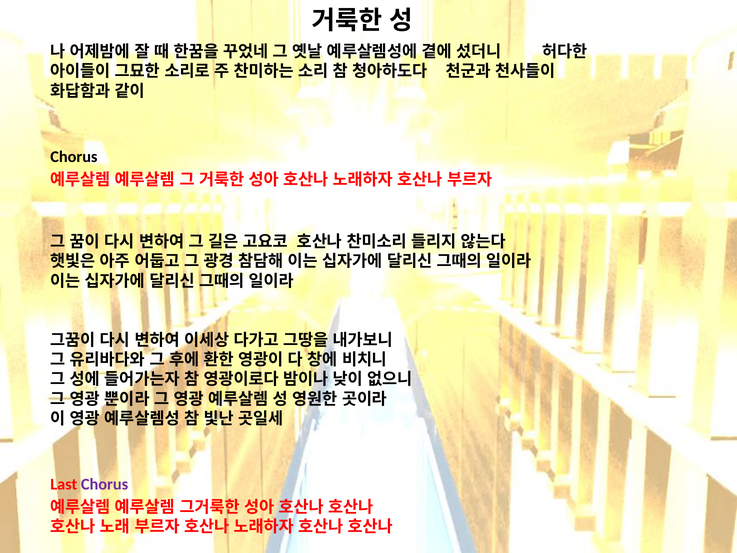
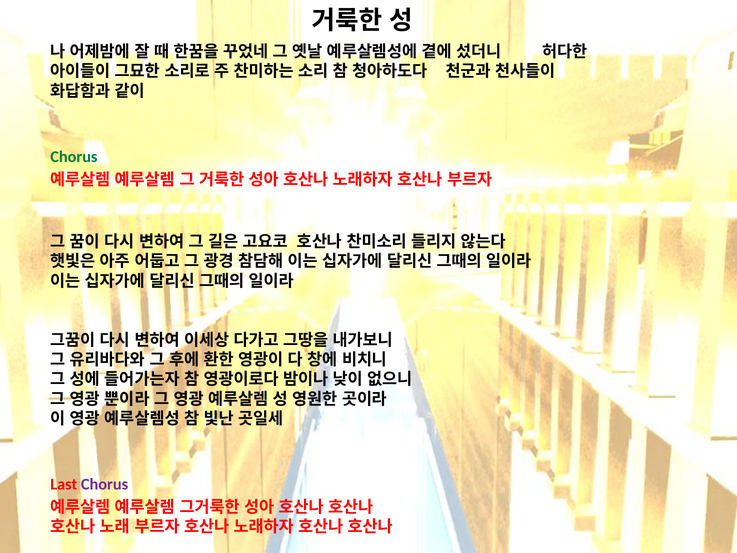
Chorus at (74, 157) colour: black -> green
